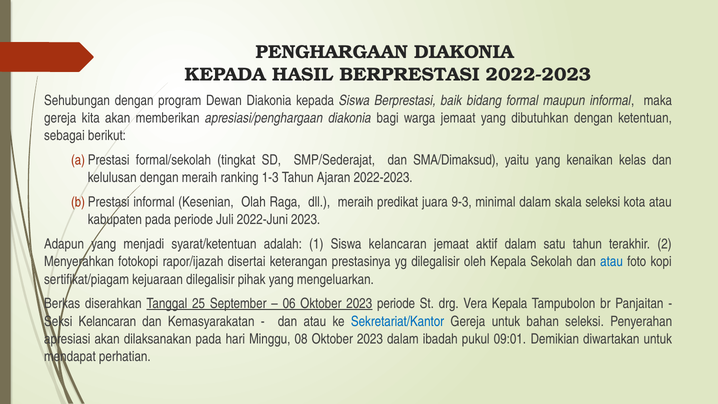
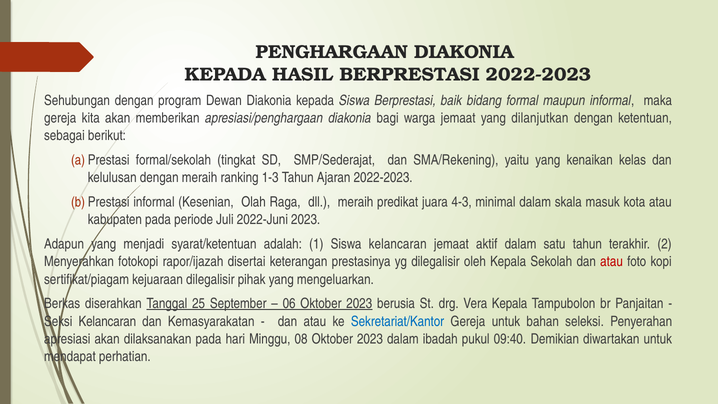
dibutuhkan: dibutuhkan -> dilanjutkan
SMA/Dimaksud: SMA/Dimaksud -> SMA/Rekening
9-3: 9-3 -> 4-3
skala seleksi: seleksi -> masuk
atau at (612, 262) colour: blue -> red
2023 periode: periode -> berusia
09:01: 09:01 -> 09:40
